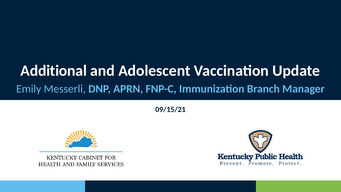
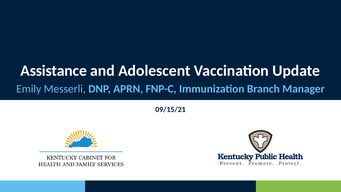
Additional: Additional -> Assistance
